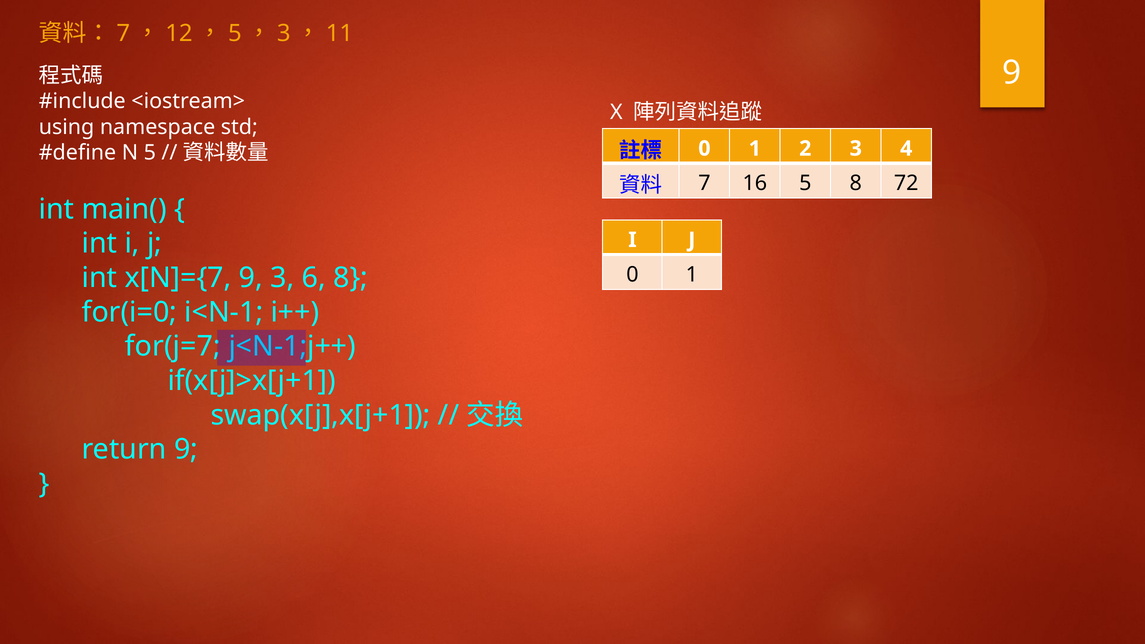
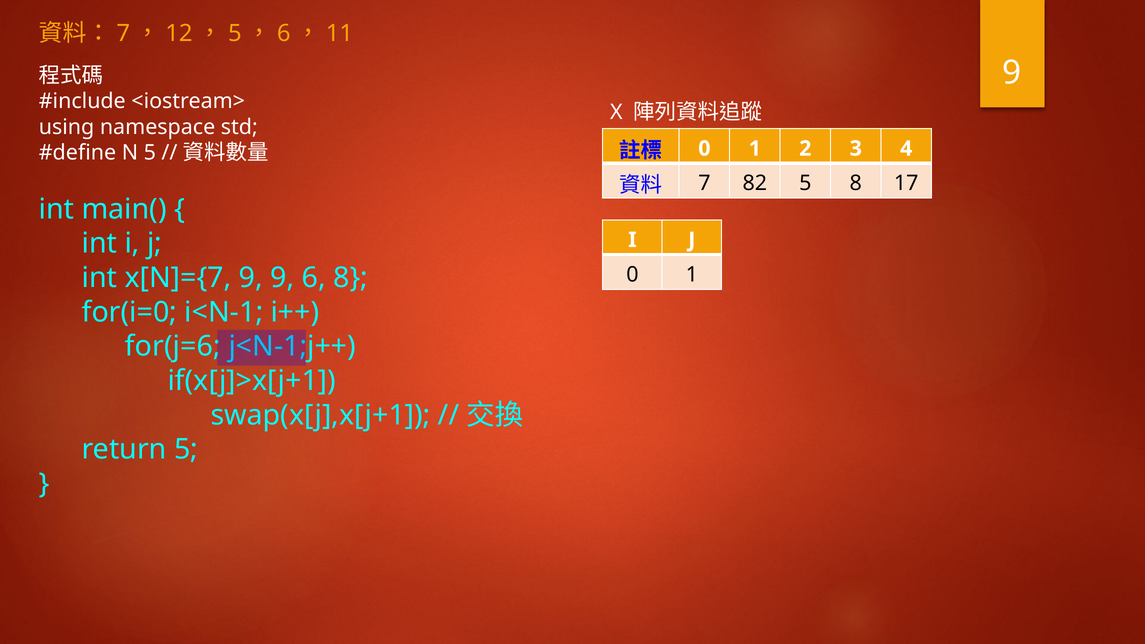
3 at (284, 33): 3 -> 6
16: 16 -> 82
72: 72 -> 17
9 3: 3 -> 9
for(j=7: for(j=7 -> for(j=6
return 9: 9 -> 5
